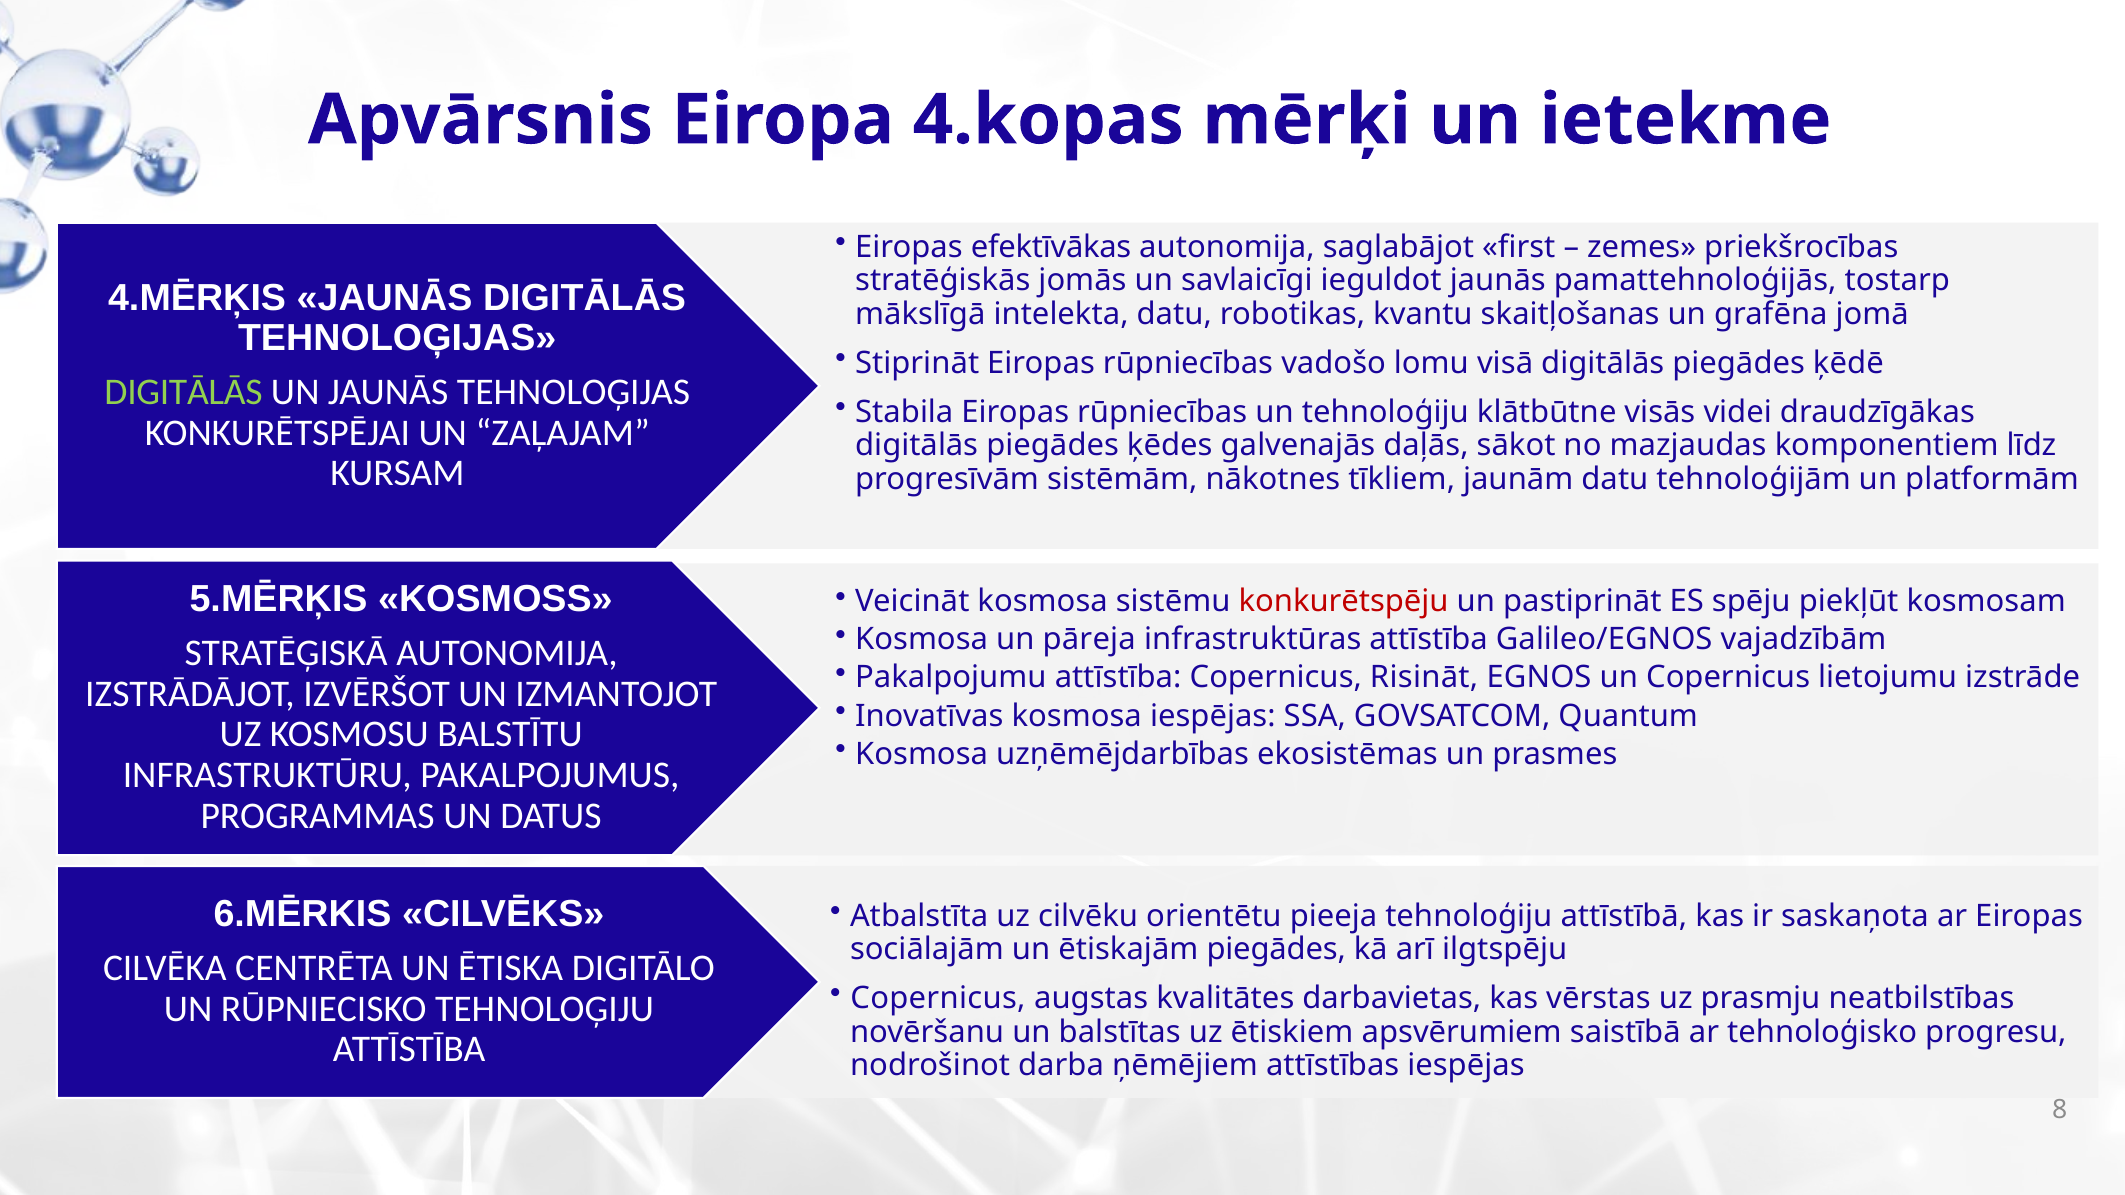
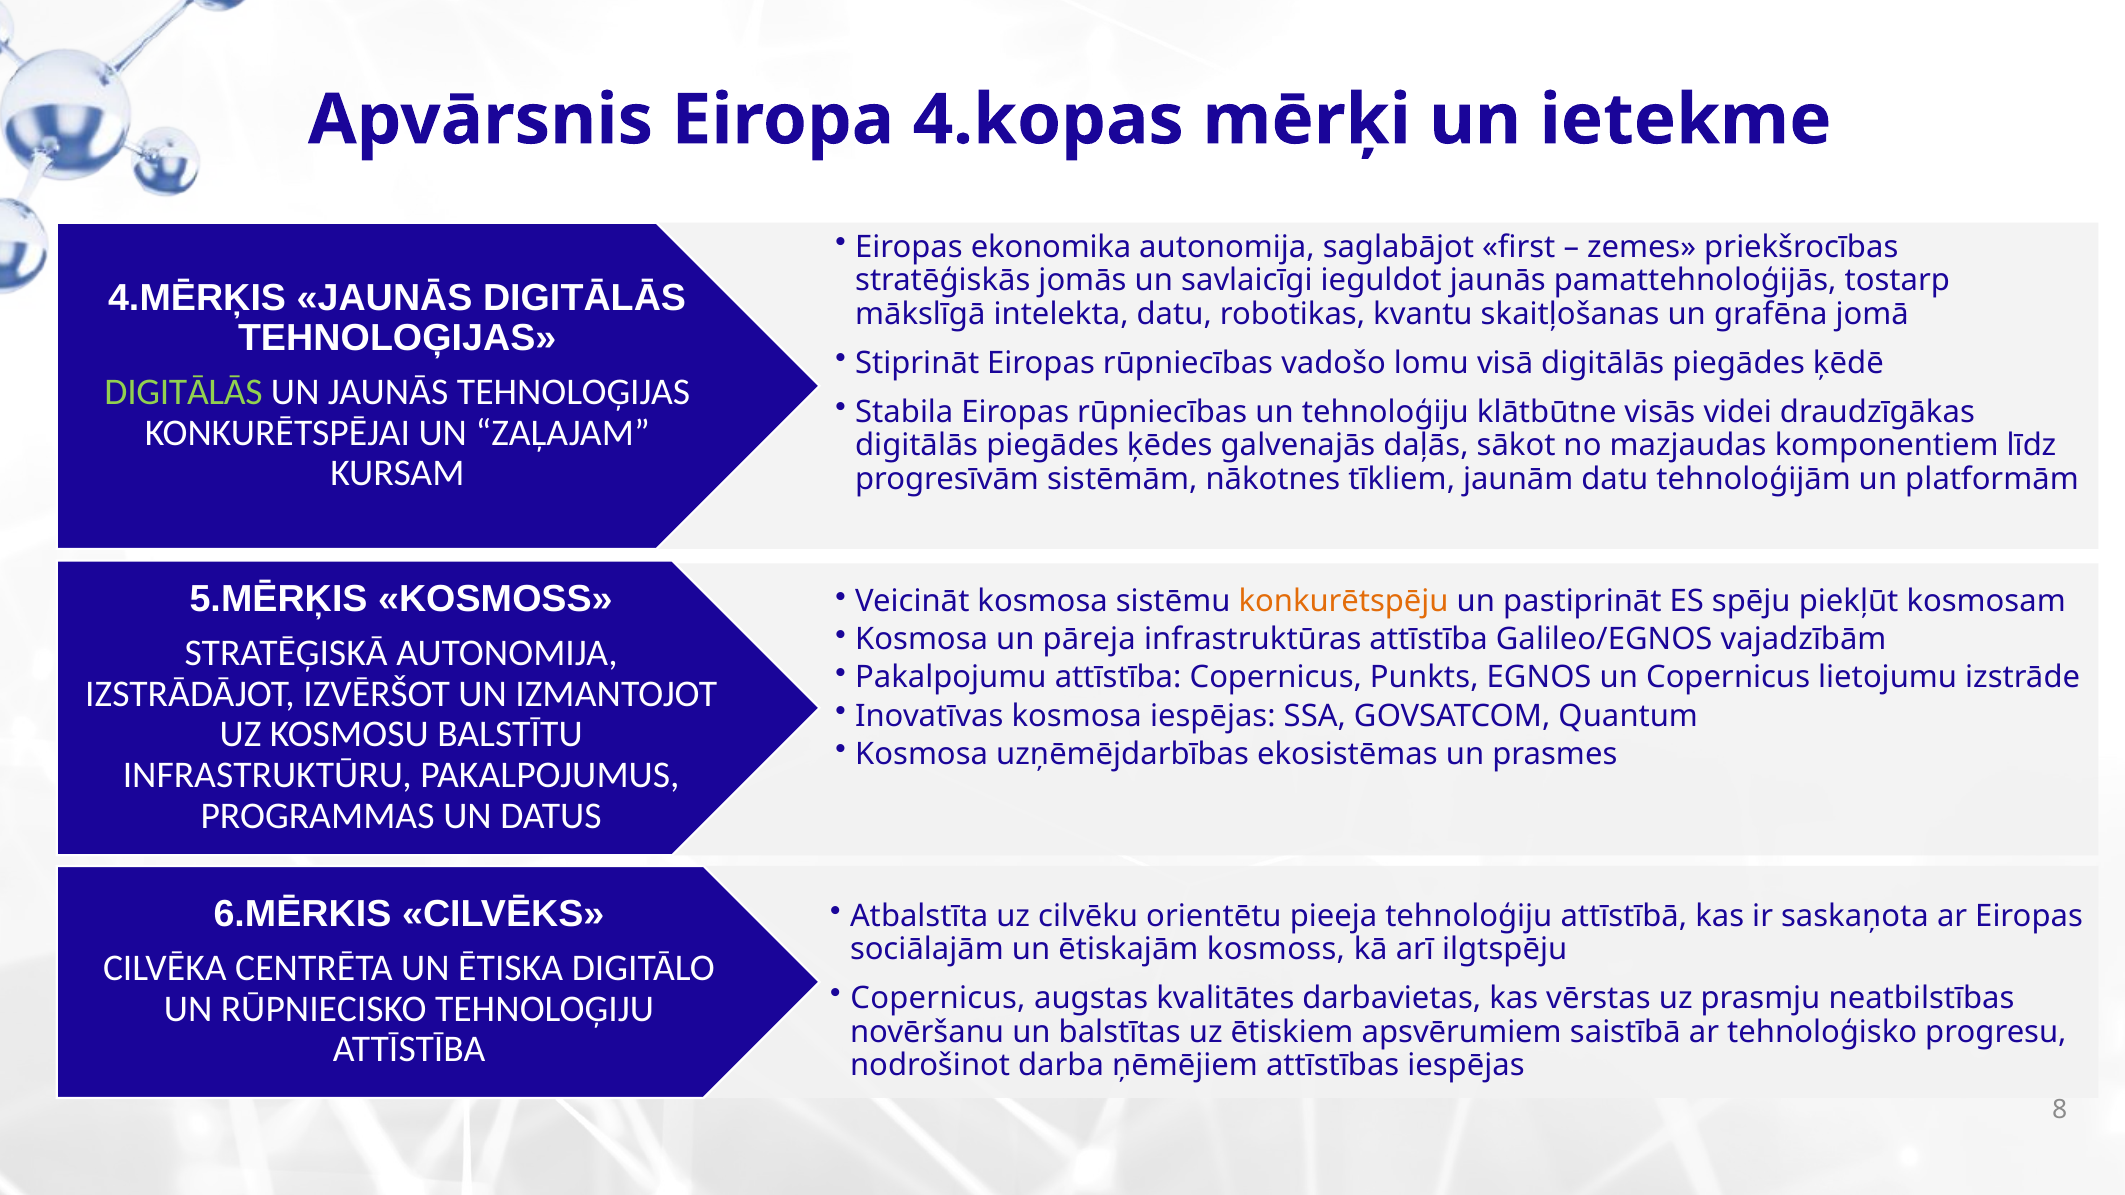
efektīvākas: efektīvākas -> ekonomika
konkurētspēju colour: red -> orange
Risināt: Risināt -> Punkts
ētiskajām piegādes: piegādes -> kosmoss
